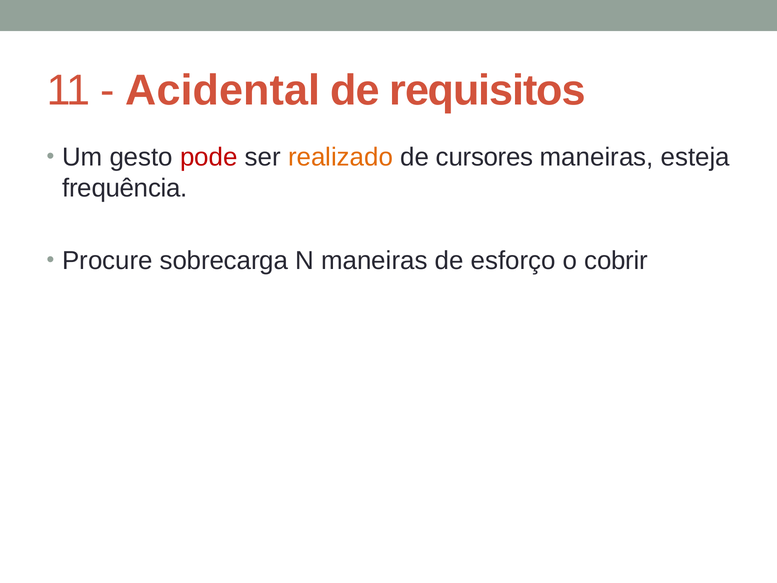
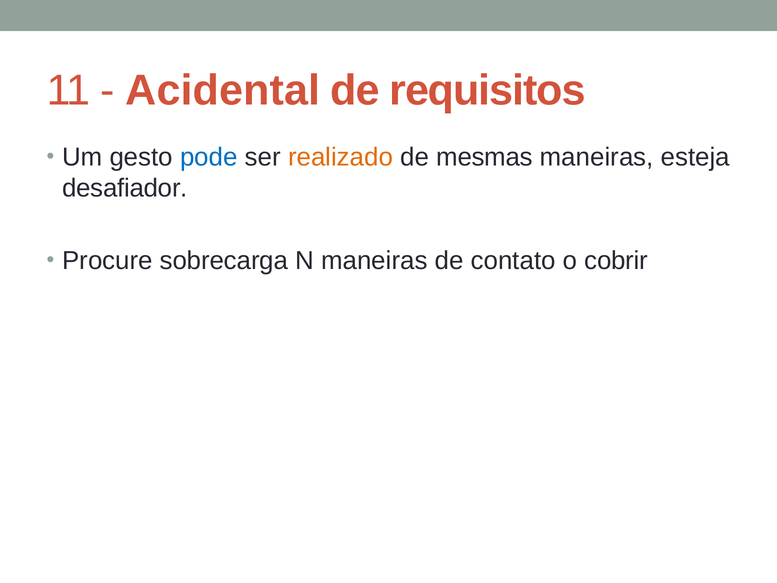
pode colour: red -> blue
cursores: cursores -> mesmas
frequência: frequência -> desafiador
esforço: esforço -> contato
